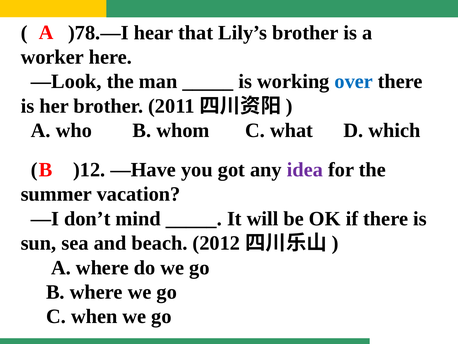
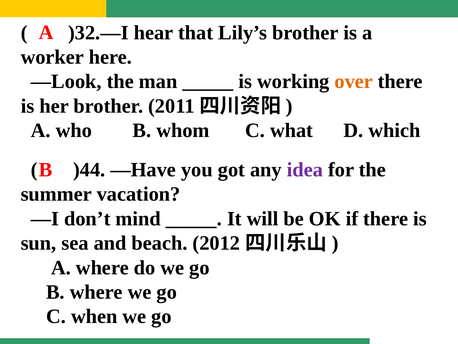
)78.—I: )78.—I -> )32.—I
over colour: blue -> orange
)12: )12 -> )44
